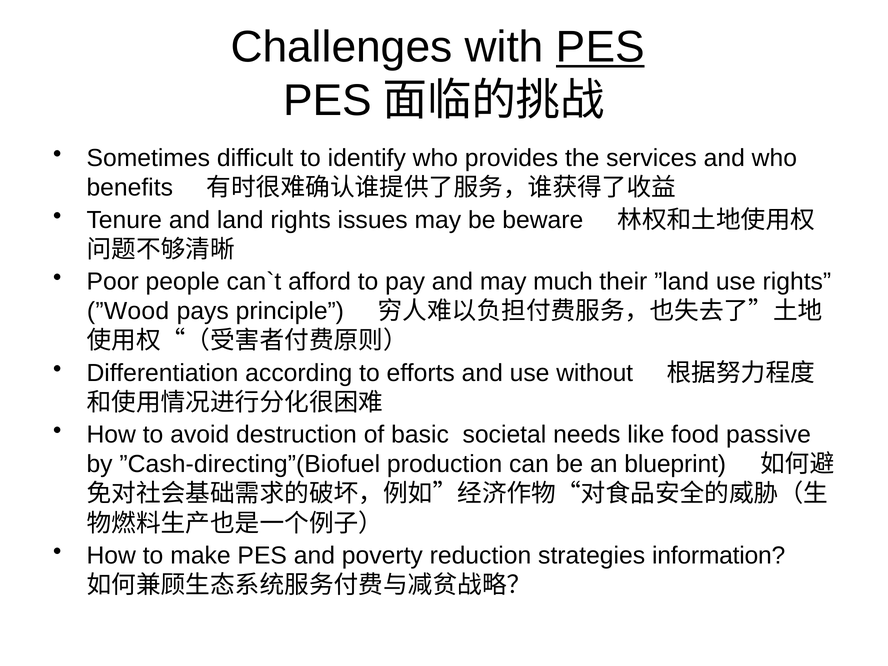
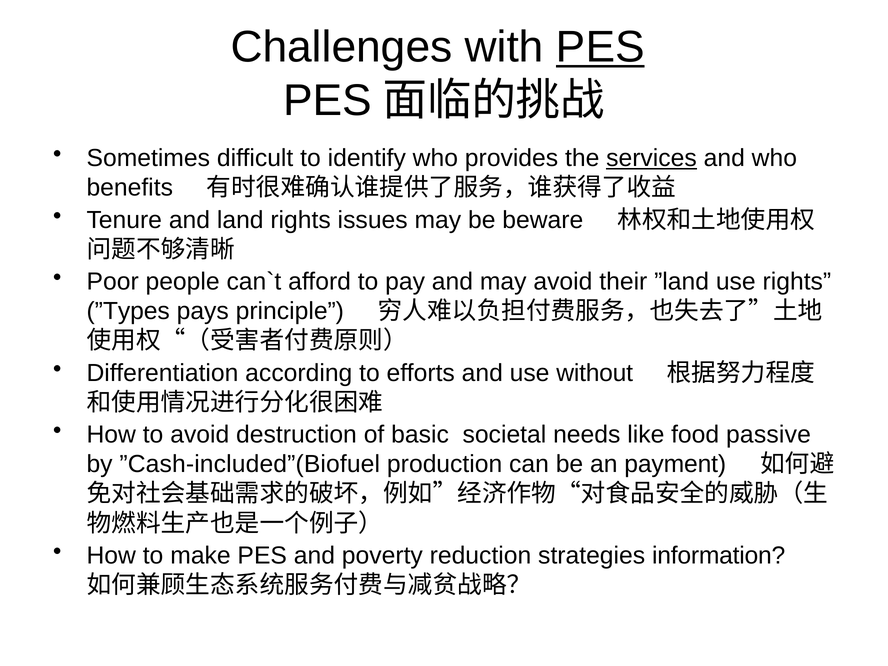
services underline: none -> present
may much: much -> avoid
”Wood: ”Wood -> ”Types
”Cash-directing”(Biofuel: ”Cash-directing”(Biofuel -> ”Cash-included”(Biofuel
blueprint: blueprint -> payment
